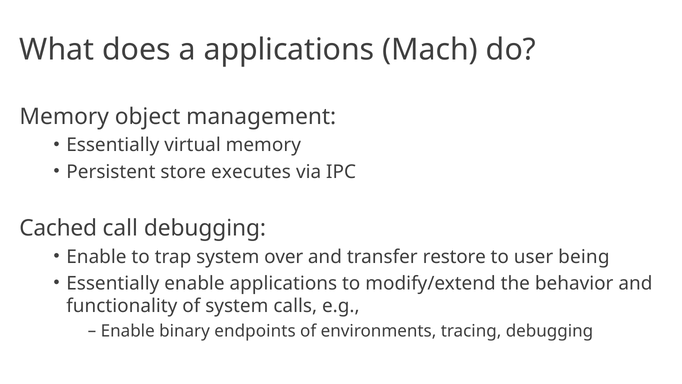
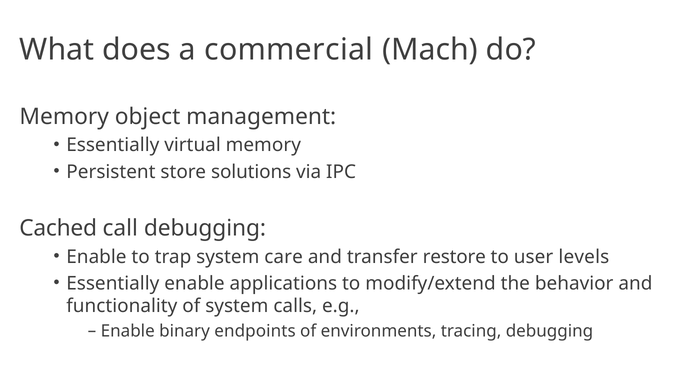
a applications: applications -> commercial
executes: executes -> solutions
over: over -> care
being: being -> levels
